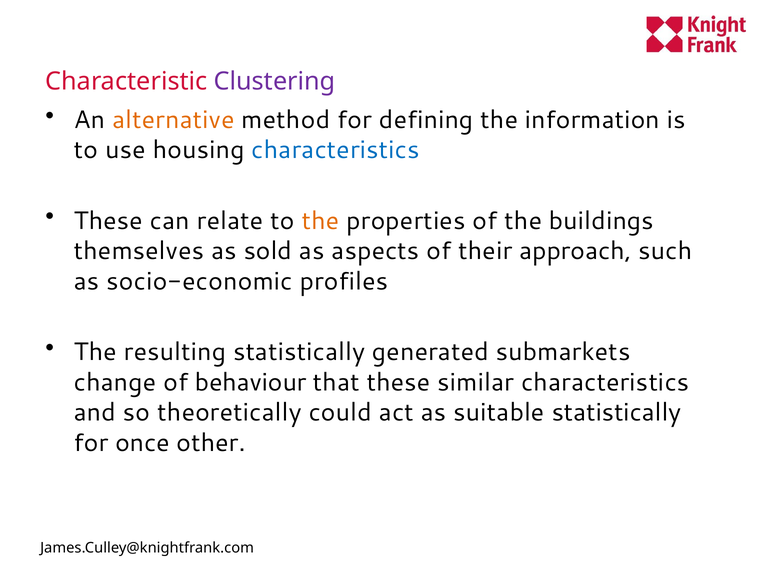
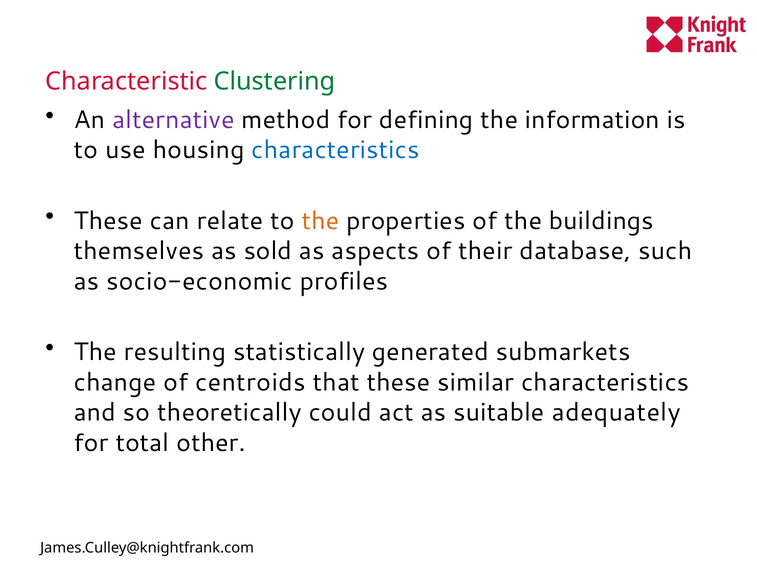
Clustering colour: purple -> green
alternative colour: orange -> purple
approach: approach -> database
behaviour: behaviour -> centroids
suitable statistically: statistically -> adequately
once: once -> total
